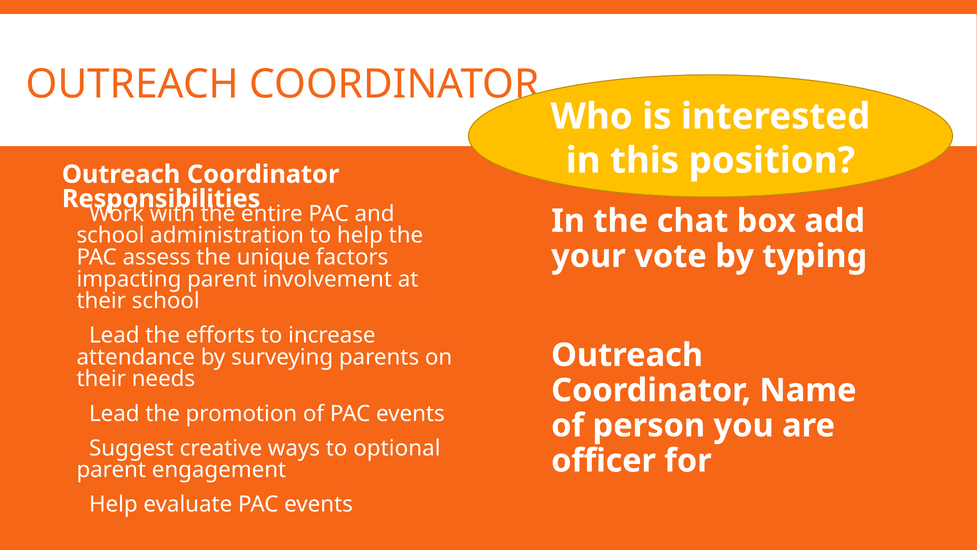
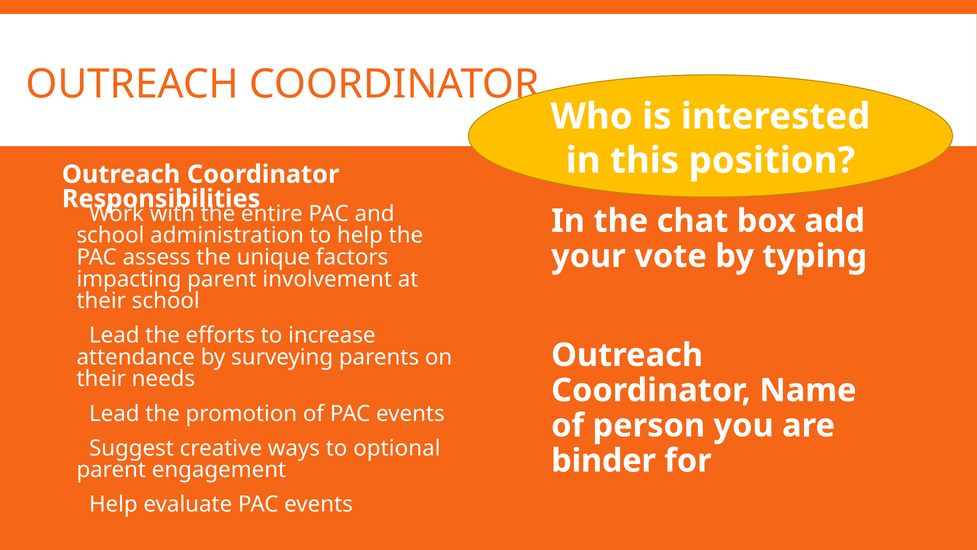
officer: officer -> binder
